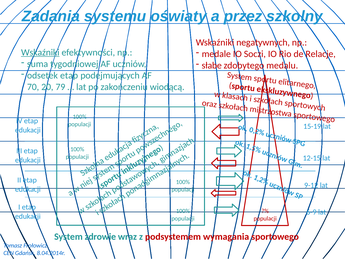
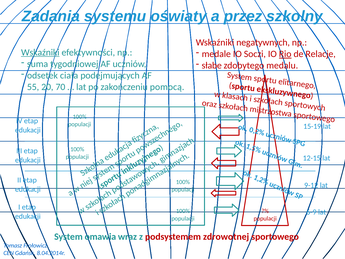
Rio underline: none -> present
odsetek etap: etap -> ciała
70: 70 -> 55
79: 79 -> 70
wiodącą: wiodącą -> pomocą
zdrowie: zdrowie -> omawia
wymagania: wymagania -> zdrowotnej
